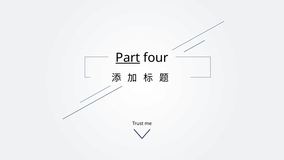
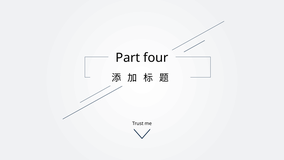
Part underline: present -> none
